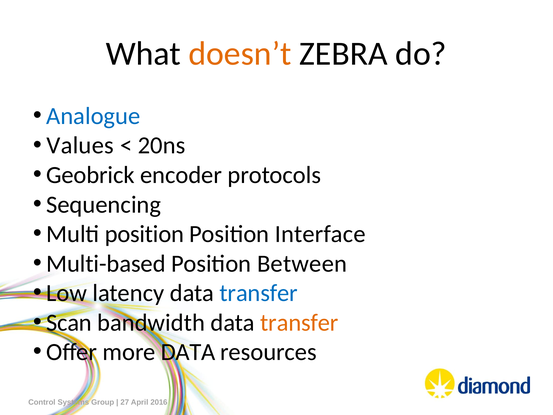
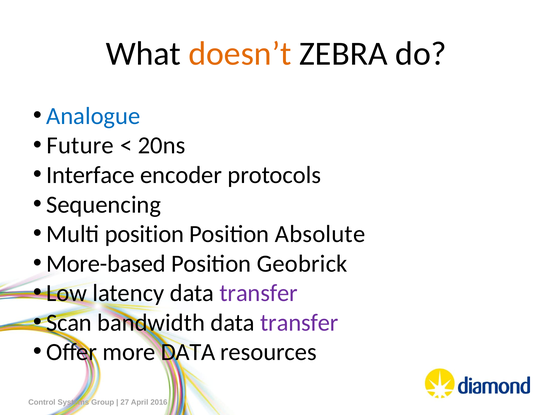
Values: Values -> Future
Geobrick: Geobrick -> Interface
Interface: Interface -> Absolute
Multi-based: Multi-based -> More-based
Between: Between -> Geobrick
transfer at (259, 293) colour: blue -> purple
transfer at (299, 322) colour: orange -> purple
